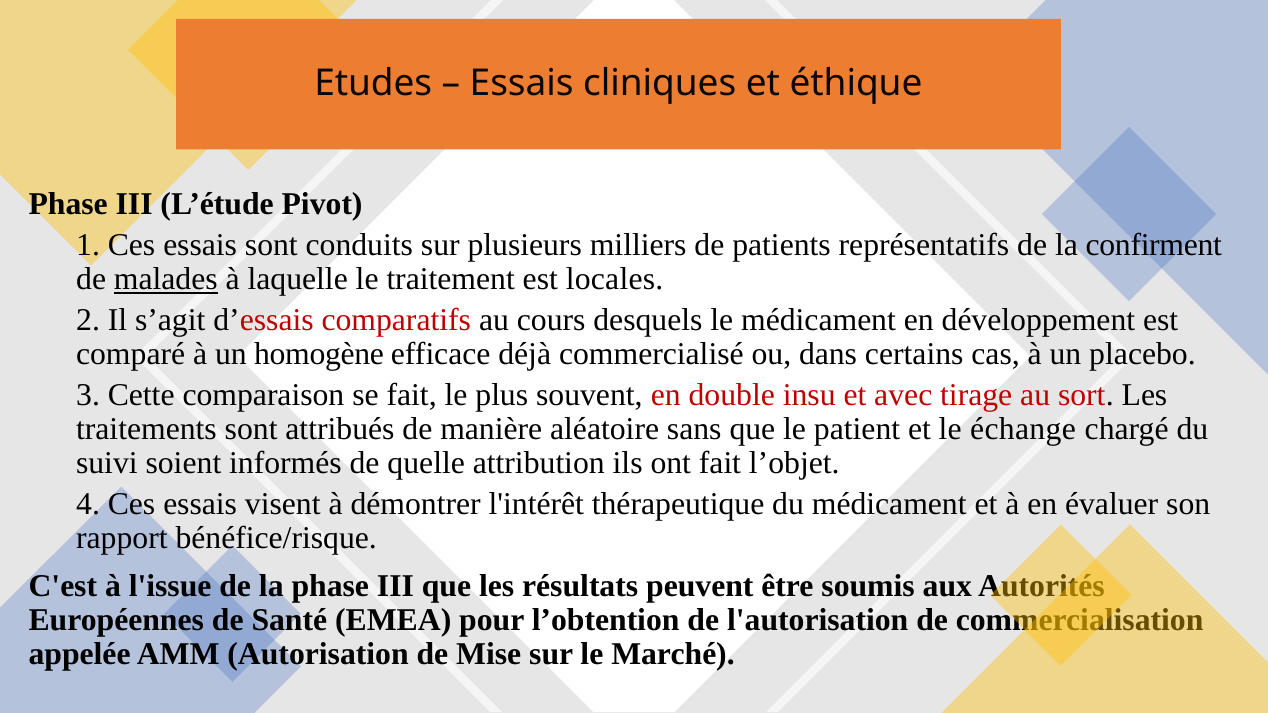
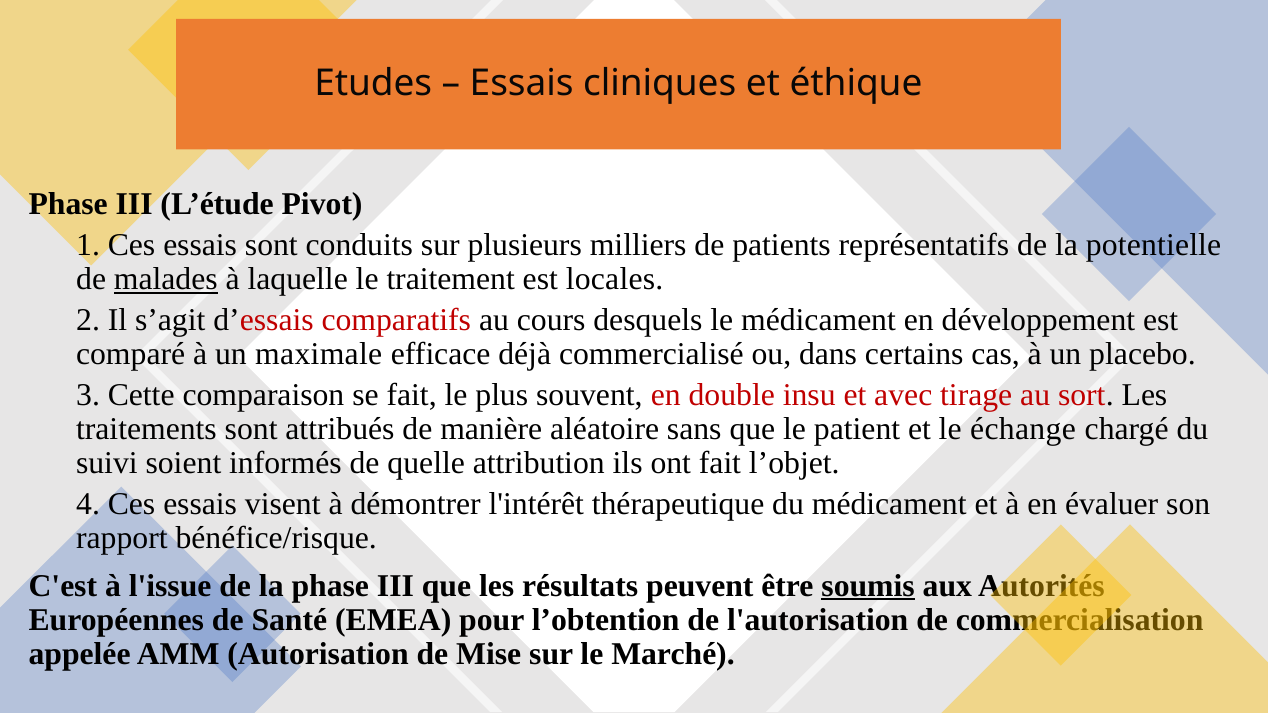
confirment: confirment -> potentielle
homogène: homogène -> maximale
soumis underline: none -> present
